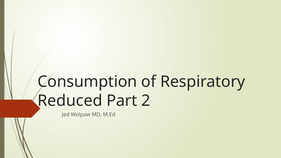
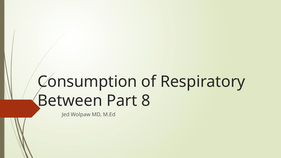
Reduced: Reduced -> Between
2: 2 -> 8
